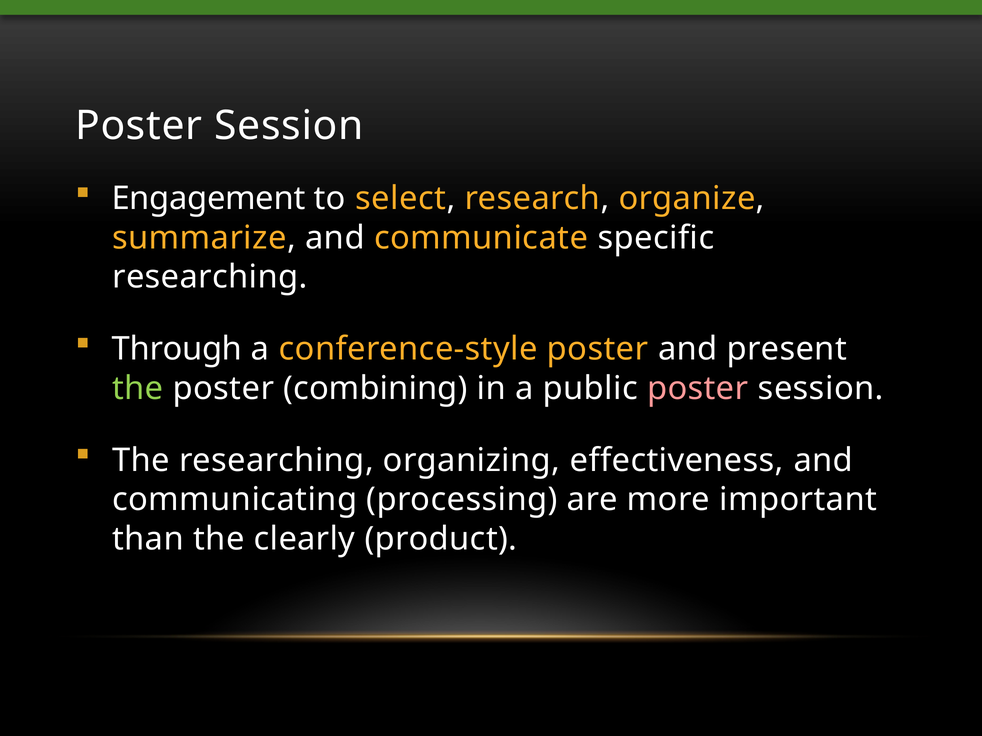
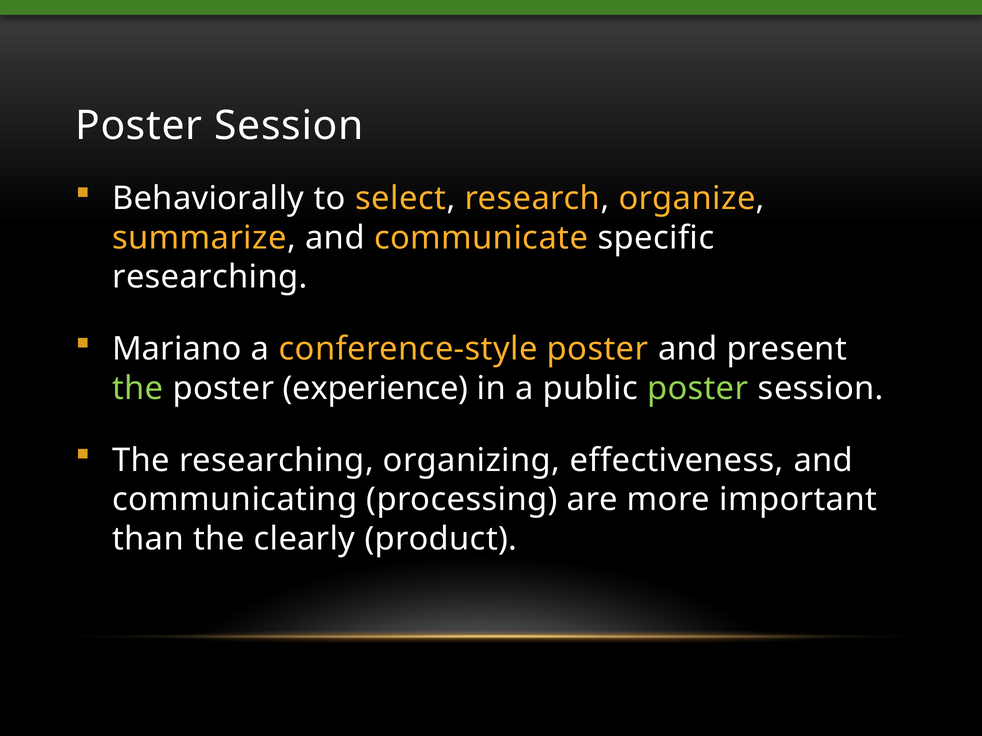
Engagement: Engagement -> Behaviorally
Through: Through -> Mariano
combining: combining -> experience
poster at (698, 389) colour: pink -> light green
